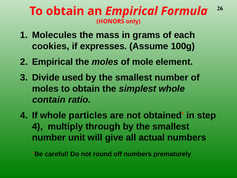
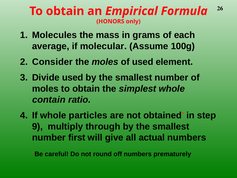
cookies: cookies -> average
expresses: expresses -> molecular
2 Empirical: Empirical -> Consider
of mole: mole -> used
4 at (37, 126): 4 -> 9
unit: unit -> first
